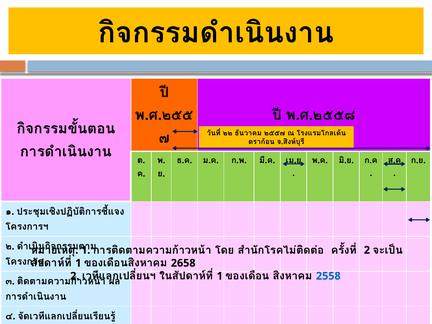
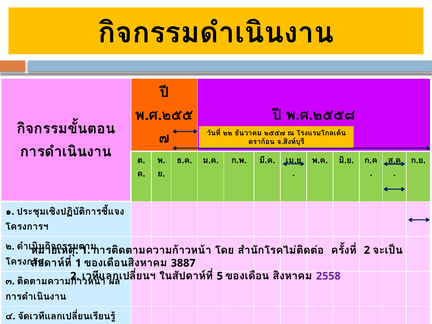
2658: 2658 -> 3887
1 at (220, 276): 1 -> 5
2558 colour: blue -> purple
